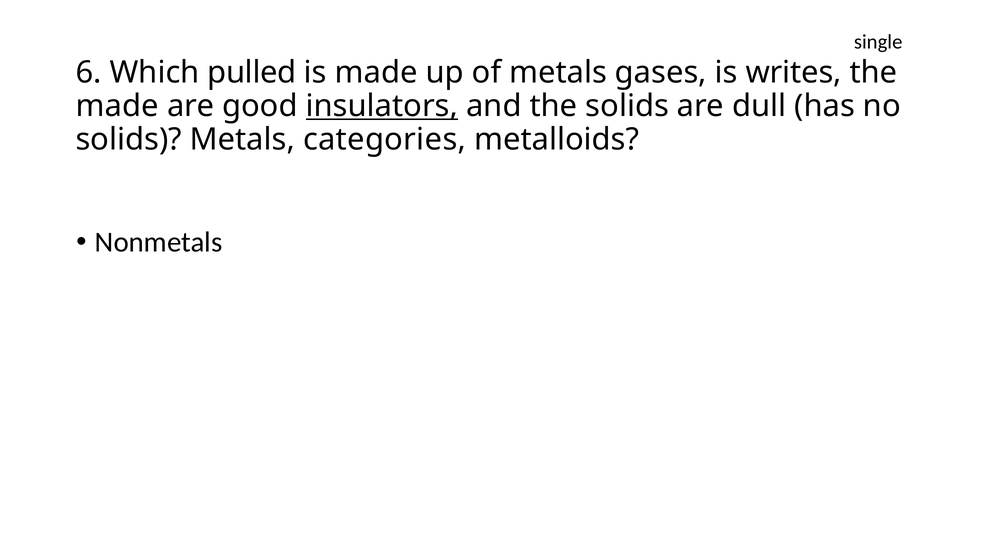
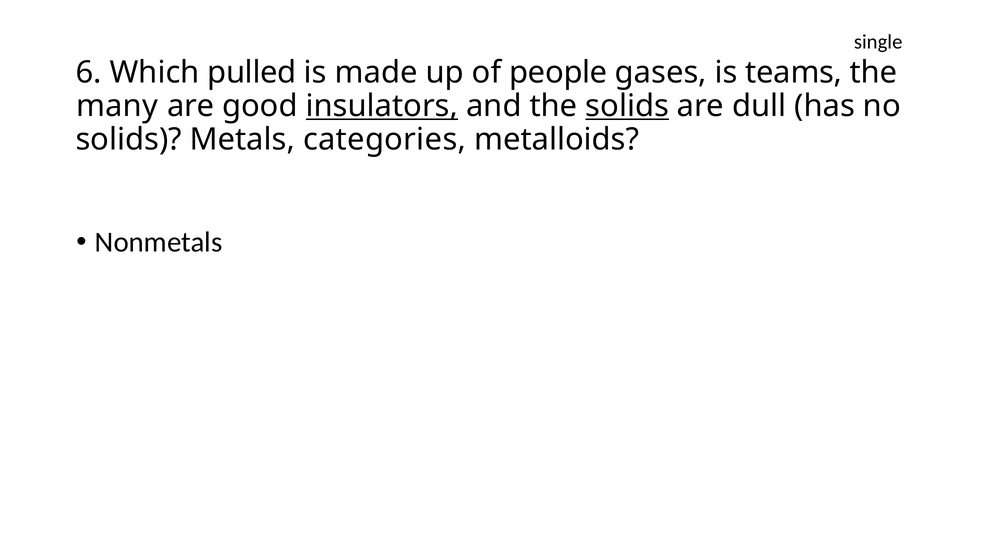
of metals: metals -> people
writes: writes -> teams
made at (117, 106): made -> many
solids at (627, 106) underline: none -> present
